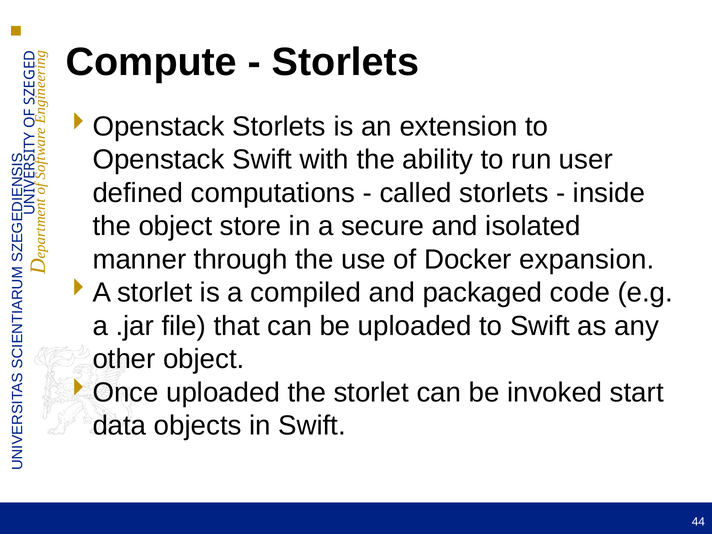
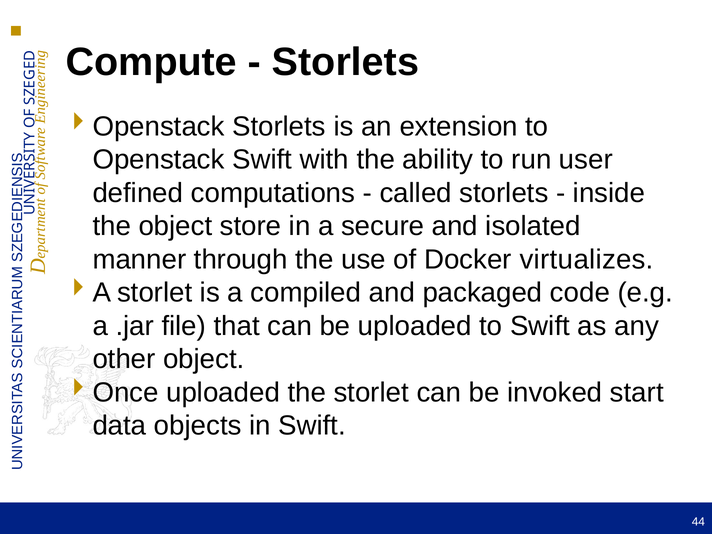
expansion: expansion -> virtualizes
